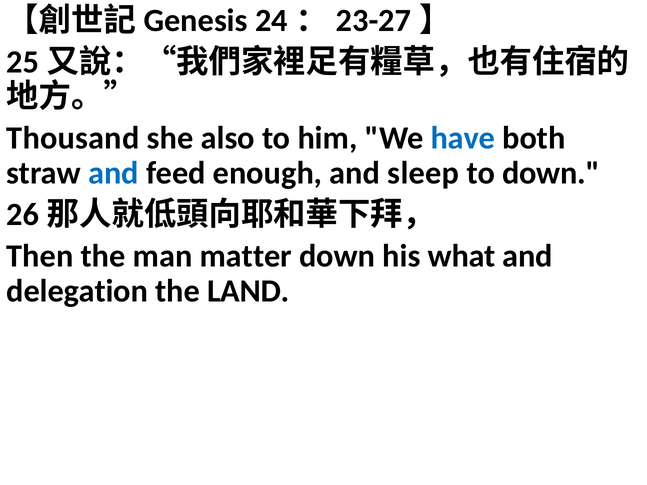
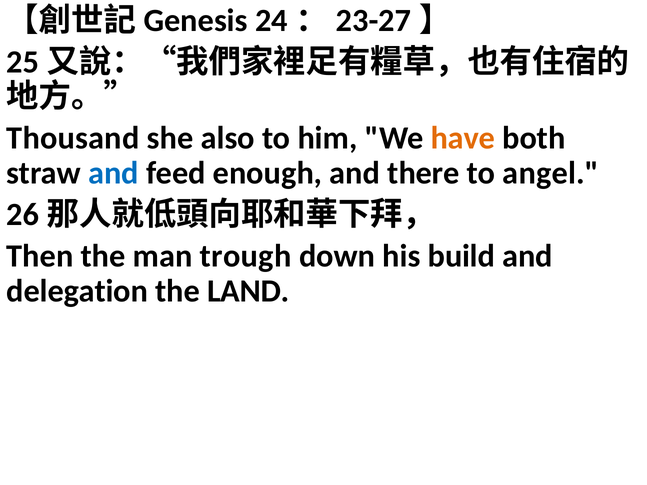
have colour: blue -> orange
sleep: sleep -> there
to down: down -> angel
matter: matter -> trough
what: what -> build
